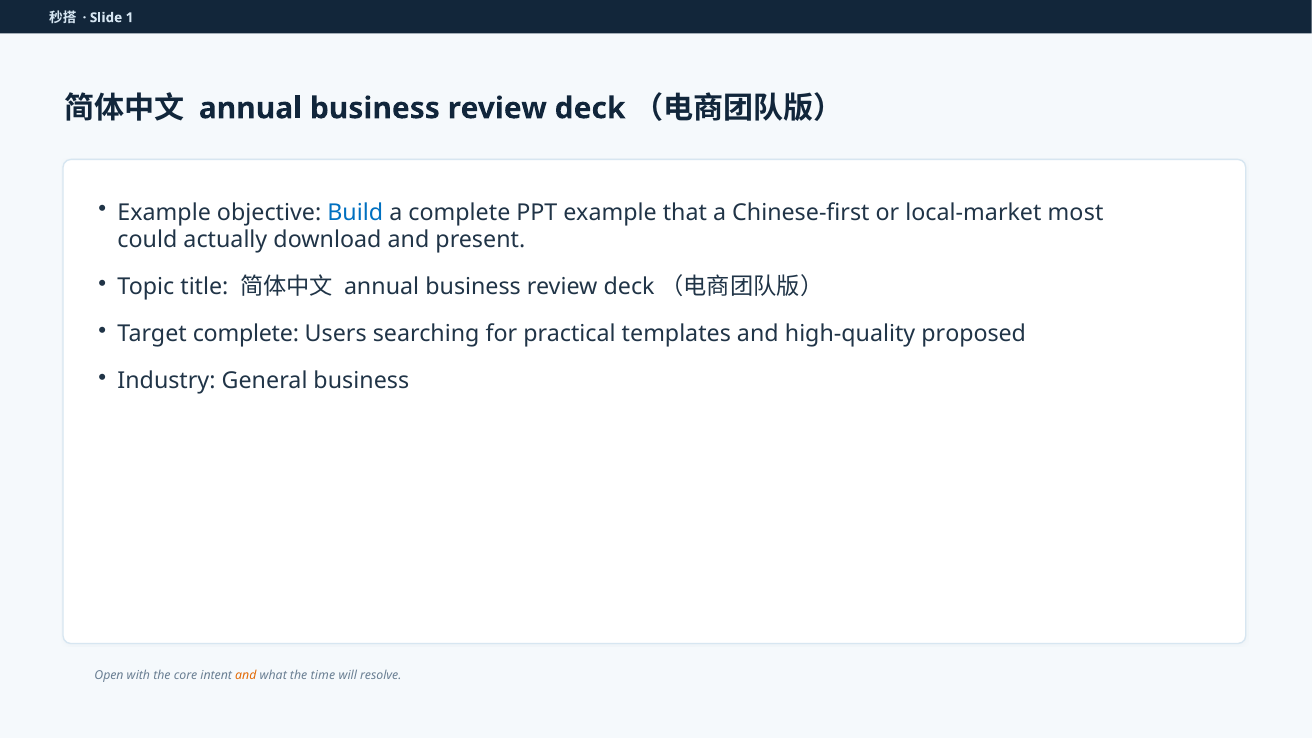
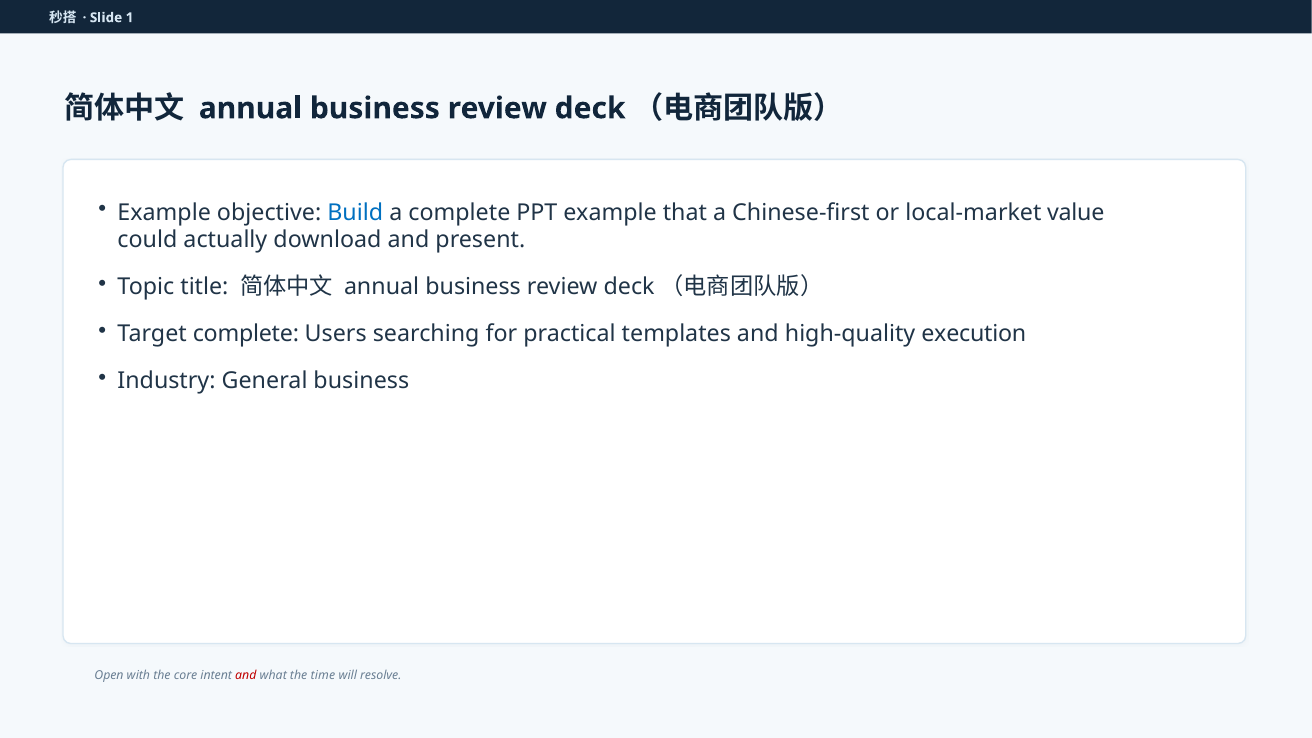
most: most -> value
proposed: proposed -> execution
and at (246, 676) colour: orange -> red
